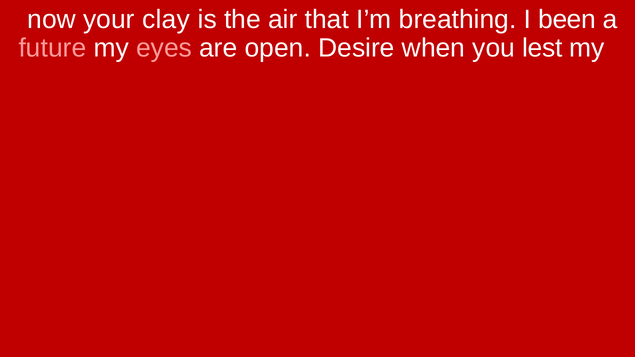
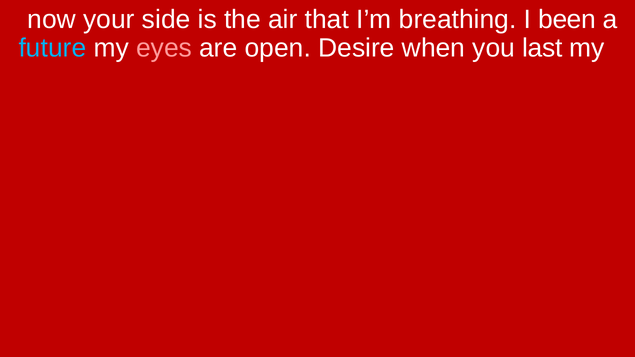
clay: clay -> side
future colour: pink -> light blue
lest: lest -> last
